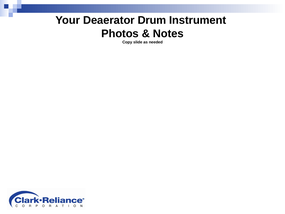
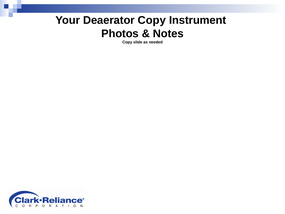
Deaerator Drum: Drum -> Copy
